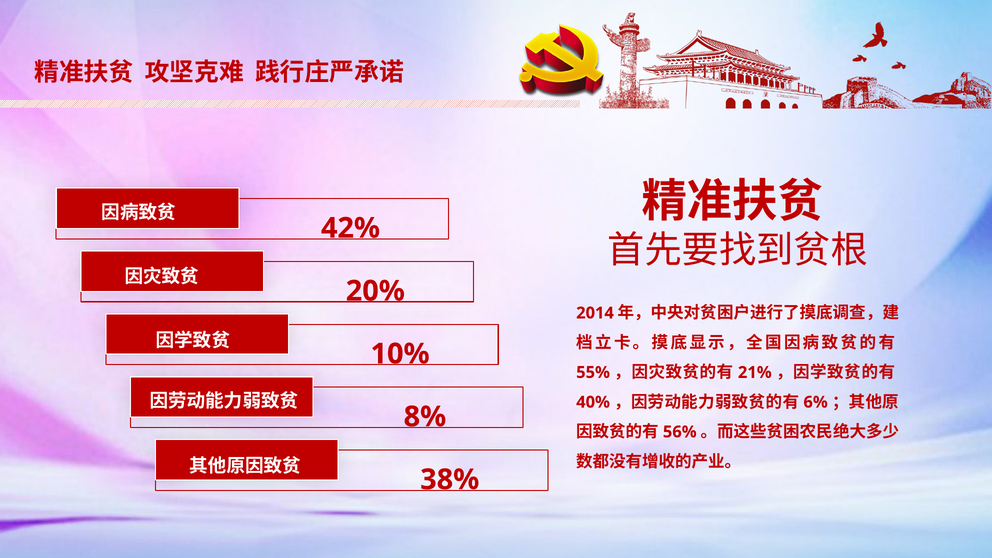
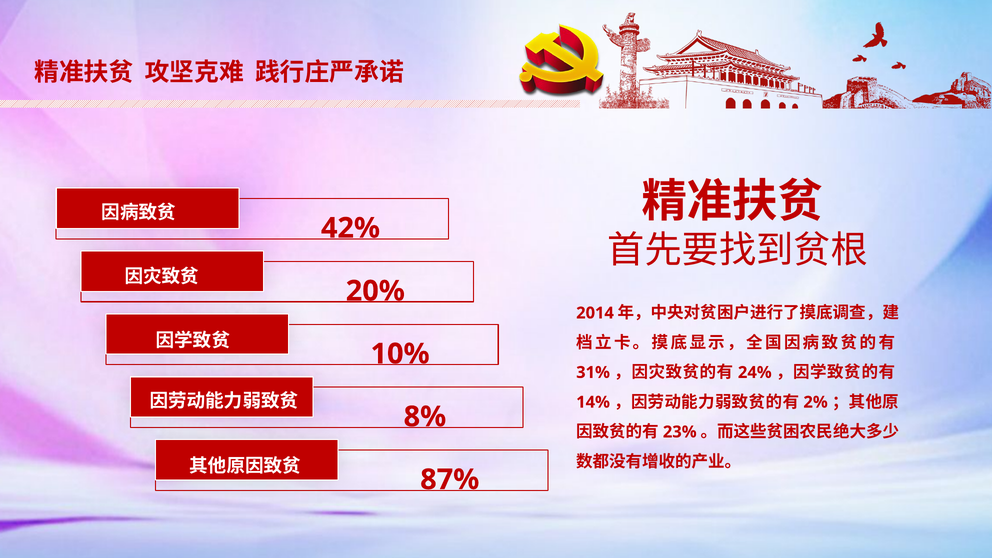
55%: 55% -> 31%
21%: 21% -> 24%
40%: 40% -> 14%
6%: 6% -> 2%
56%: 56% -> 23%
38%: 38% -> 87%
